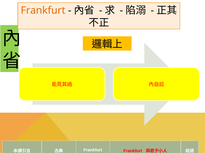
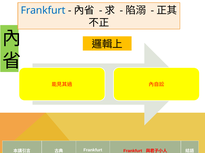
Frankfurt at (43, 10) colour: orange -> blue
